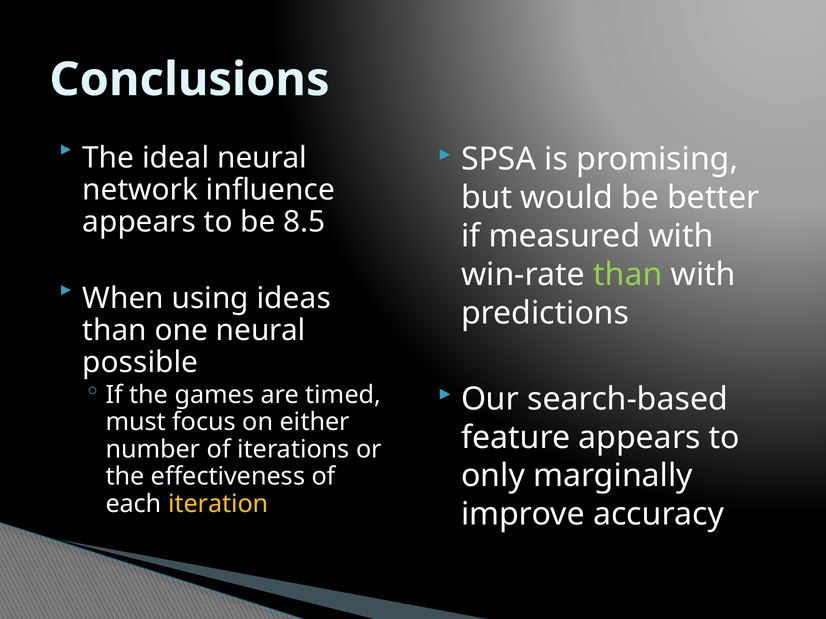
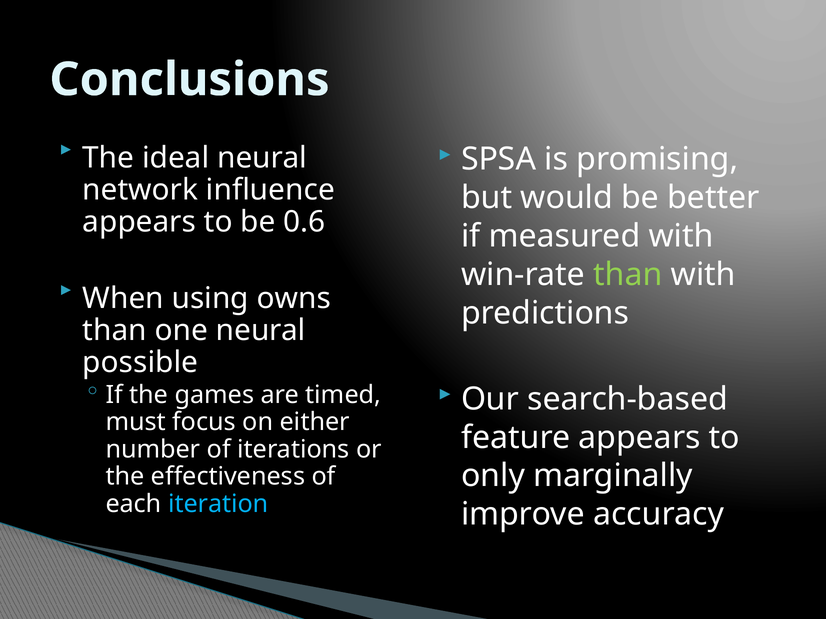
8.5: 8.5 -> 0.6
ideas: ideas -> owns
iteration colour: yellow -> light blue
